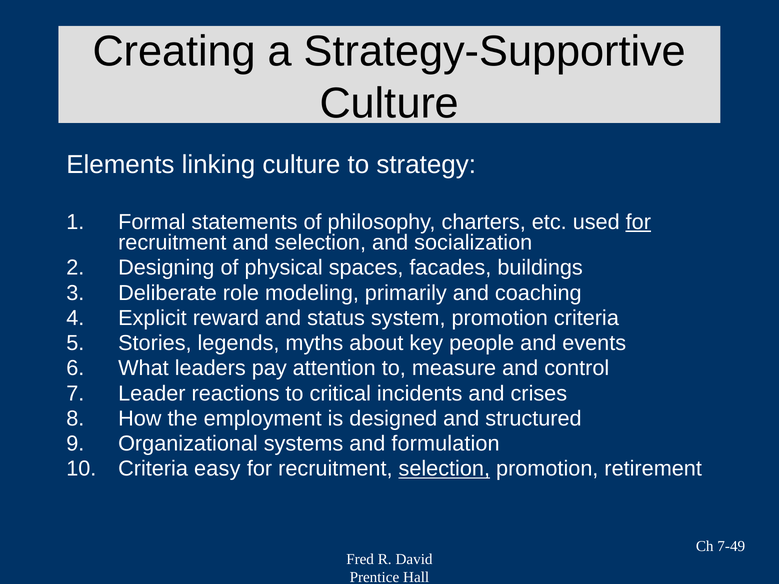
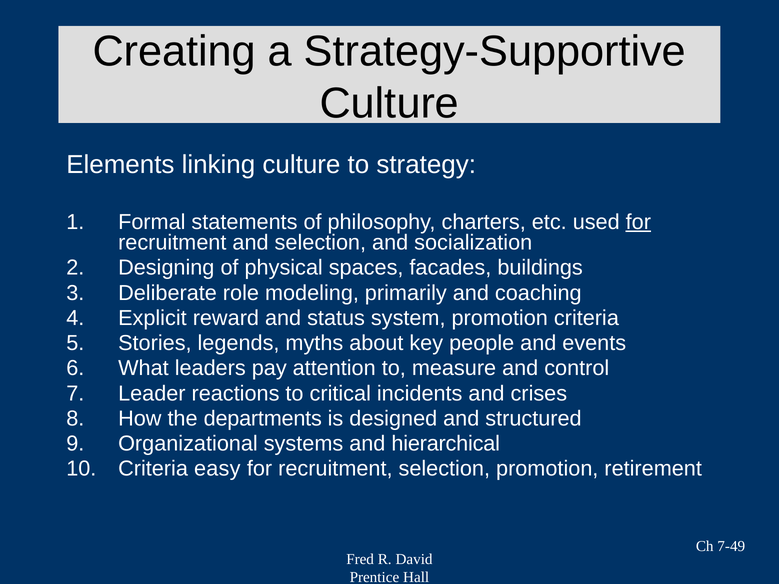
employment: employment -> departments
formulation: formulation -> hierarchical
selection at (444, 469) underline: present -> none
